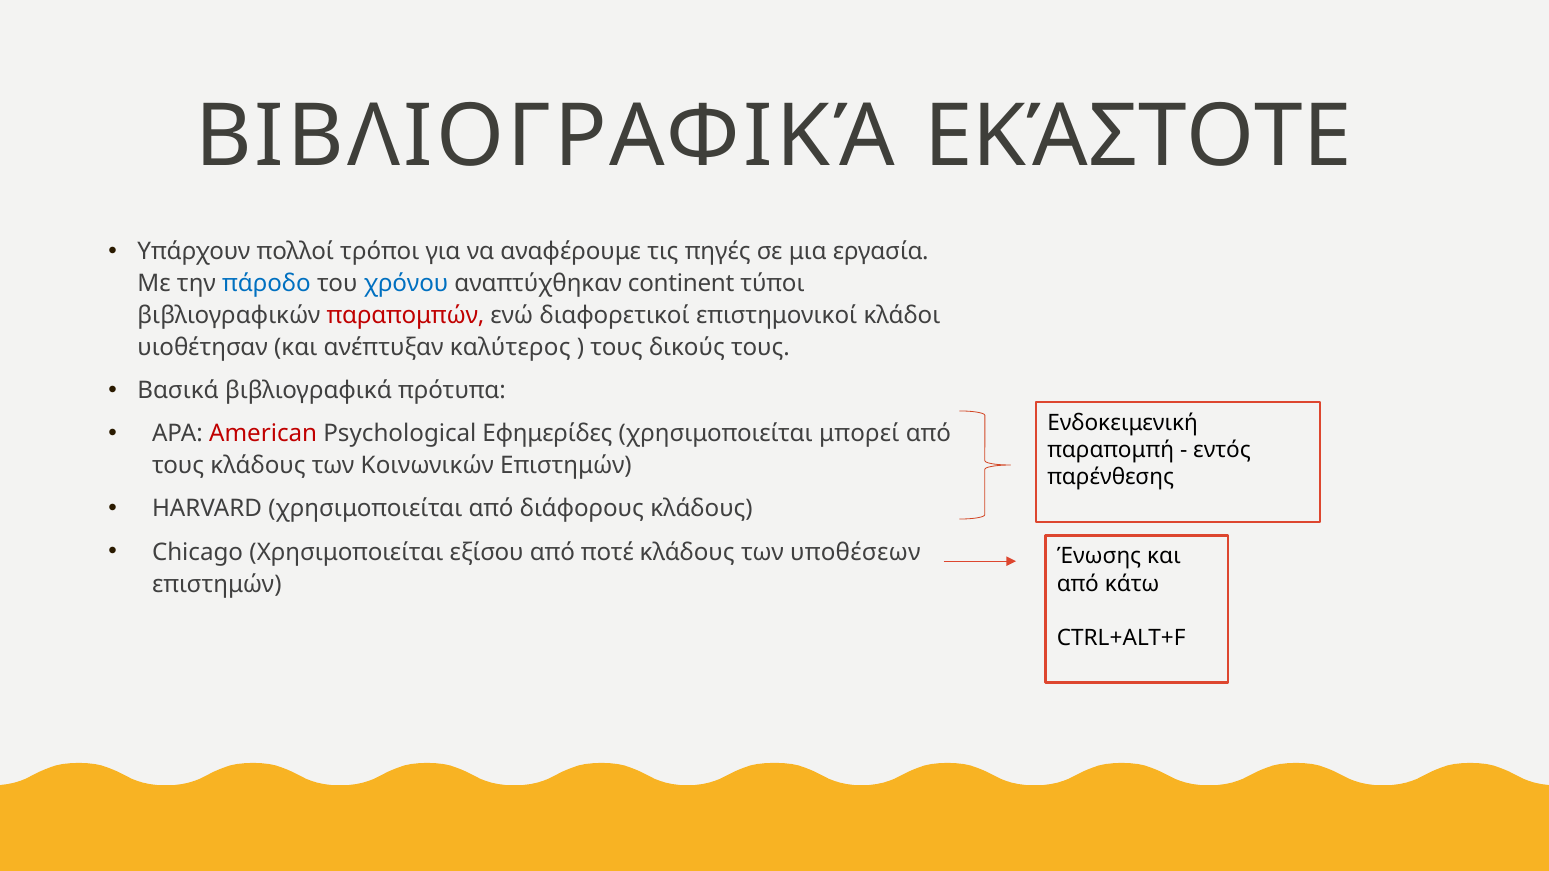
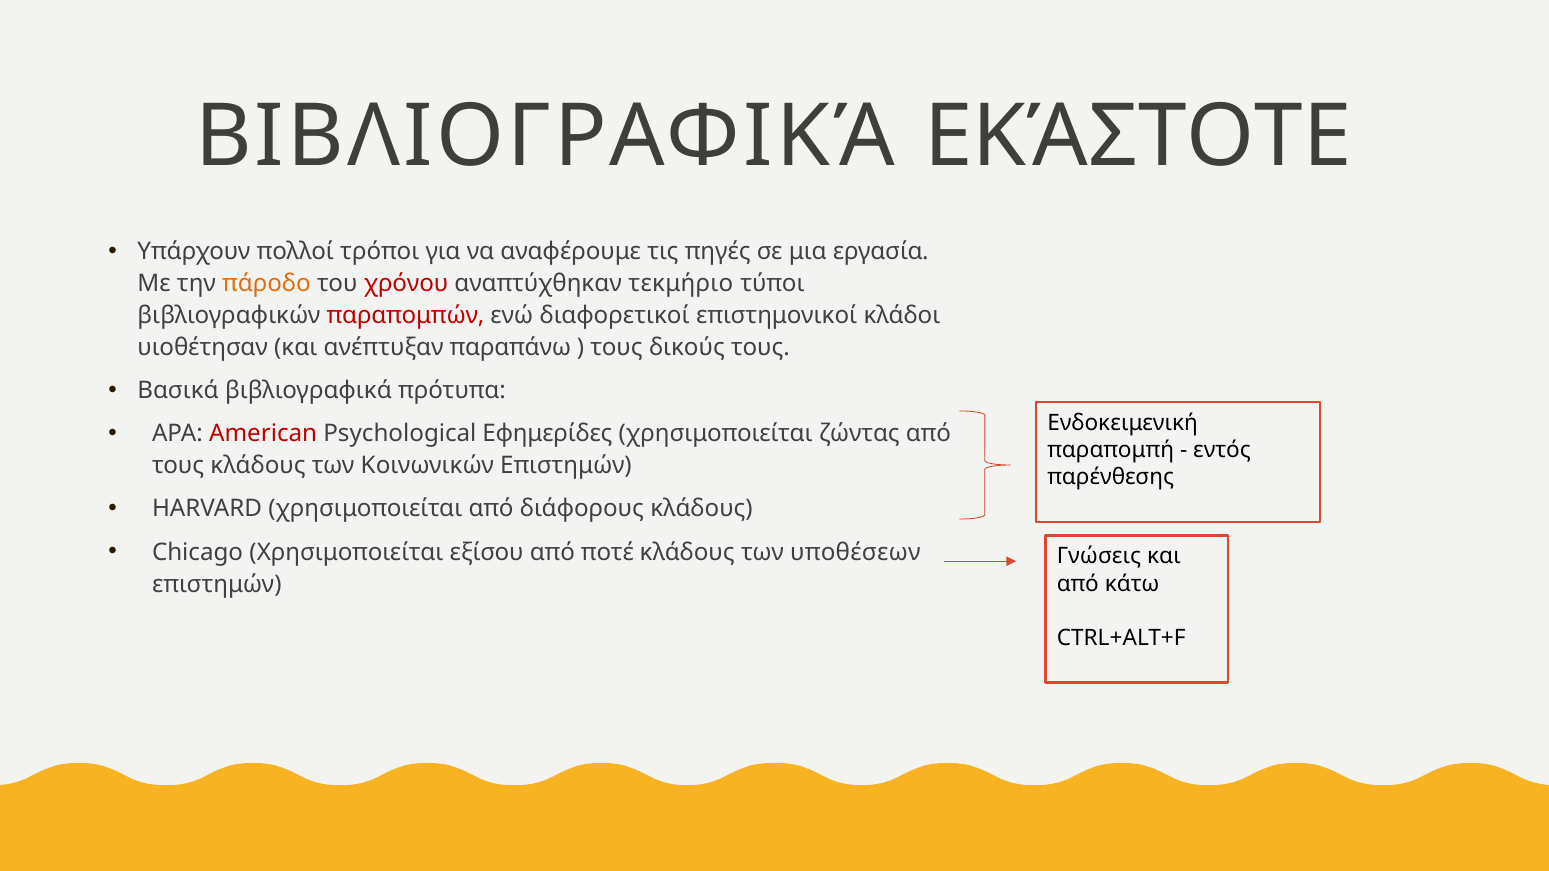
πάροδο colour: blue -> orange
χρόνου colour: blue -> red
continent: continent -> τεκμήριο
καλύτερος: καλύτερος -> παραπάνω
μπορεί: μπορεί -> ζώντας
Ένωσης: Ένωσης -> Γνώσεις
